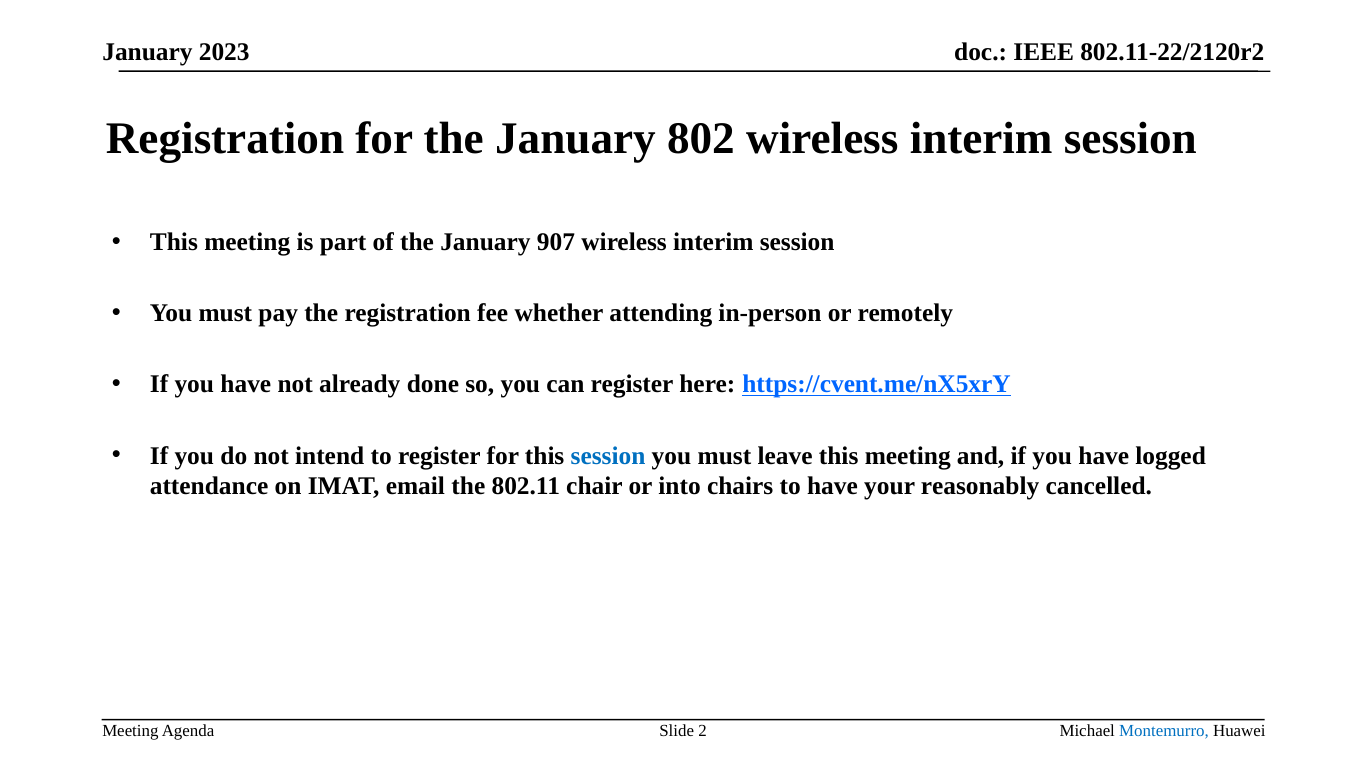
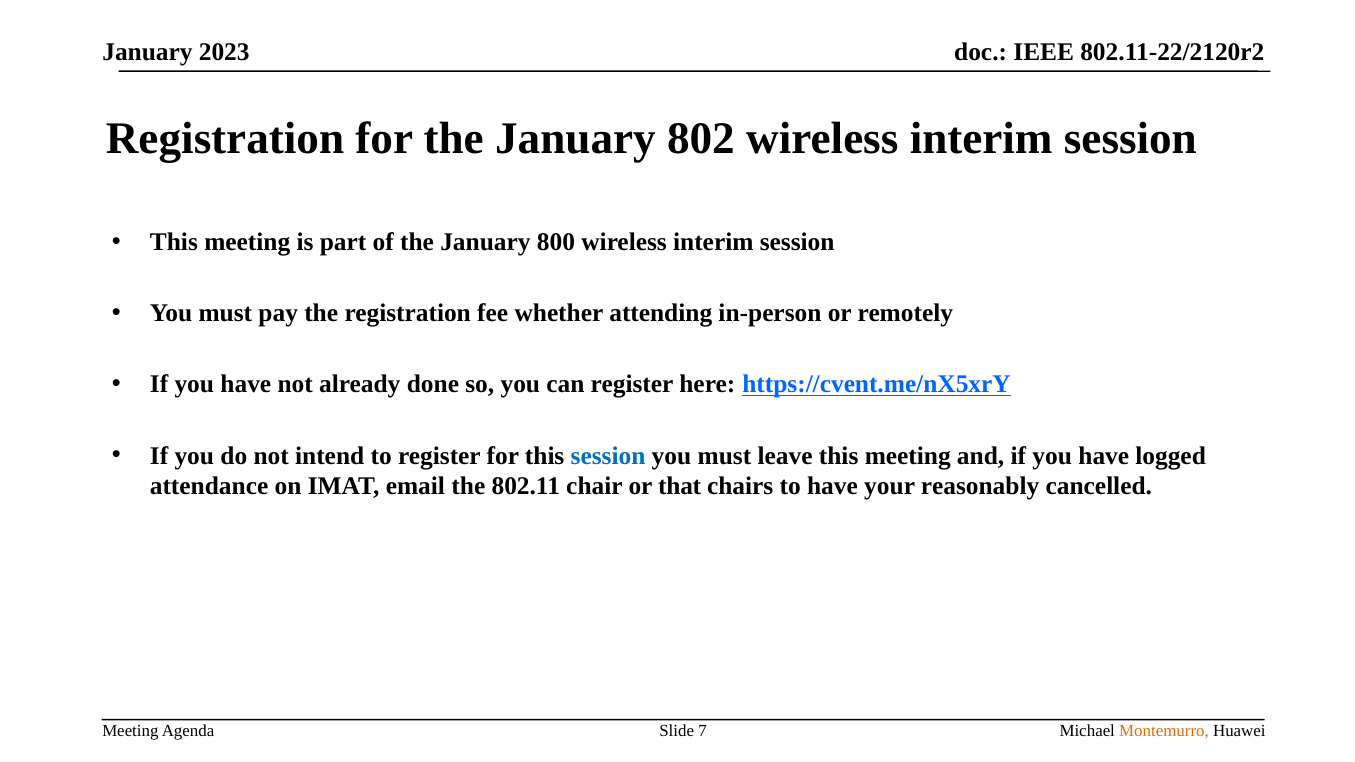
907: 907 -> 800
into: into -> that
2: 2 -> 7
Montemurro colour: blue -> orange
